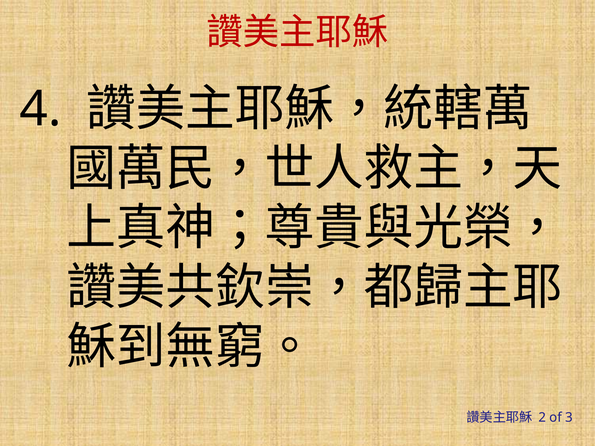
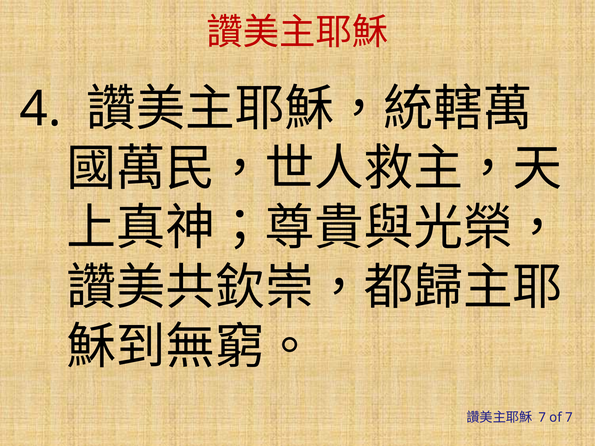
2 at (542, 418): 2 -> 7
of 3: 3 -> 7
